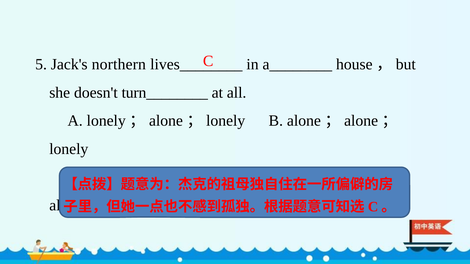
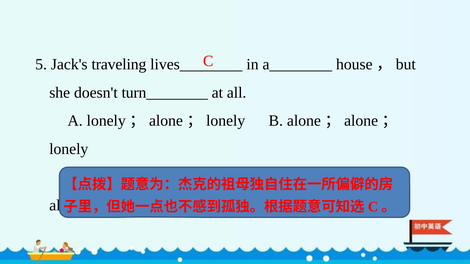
northern: northern -> traveling
